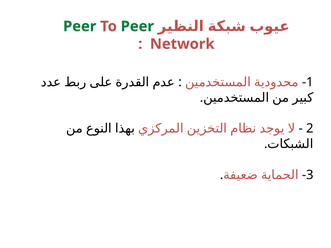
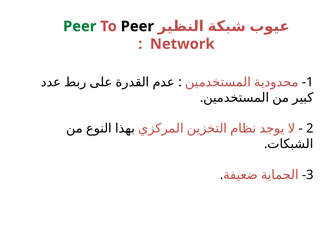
Peer at (137, 26) colour: green -> black
